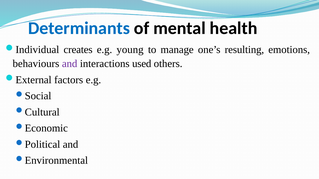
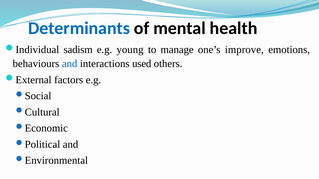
creates: creates -> sadism
resulting: resulting -> improve
and at (70, 64) colour: purple -> blue
